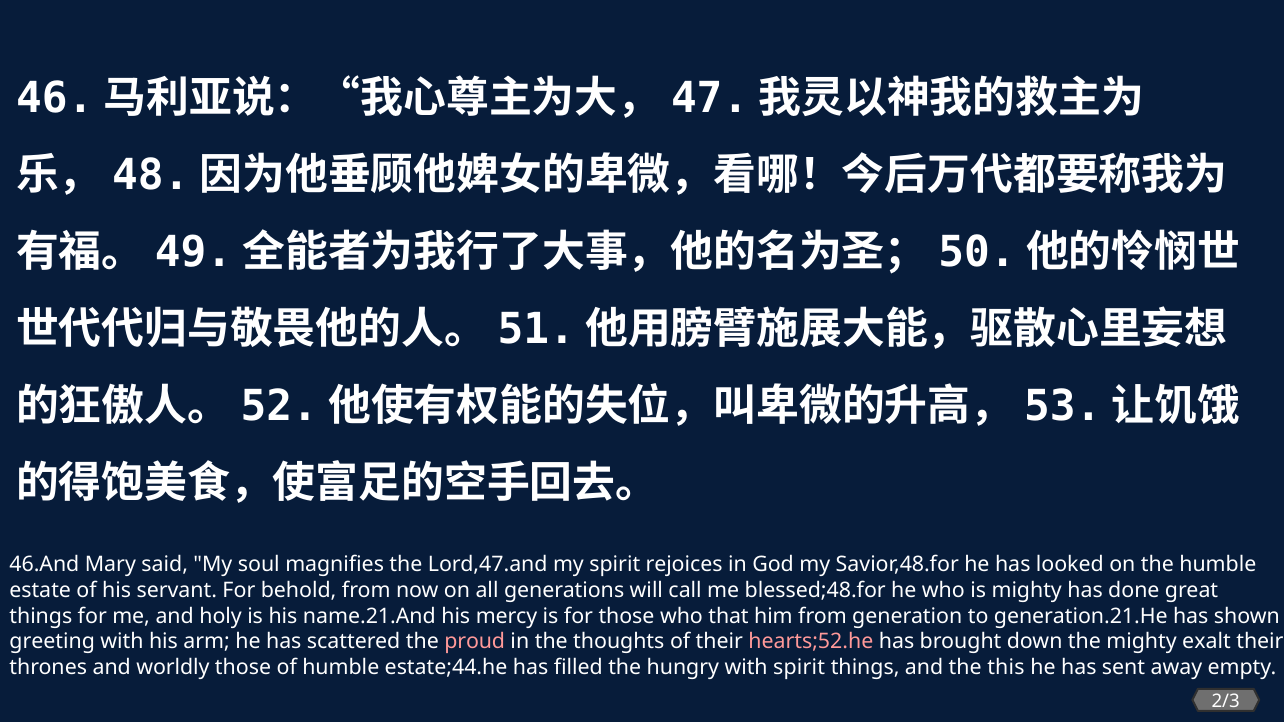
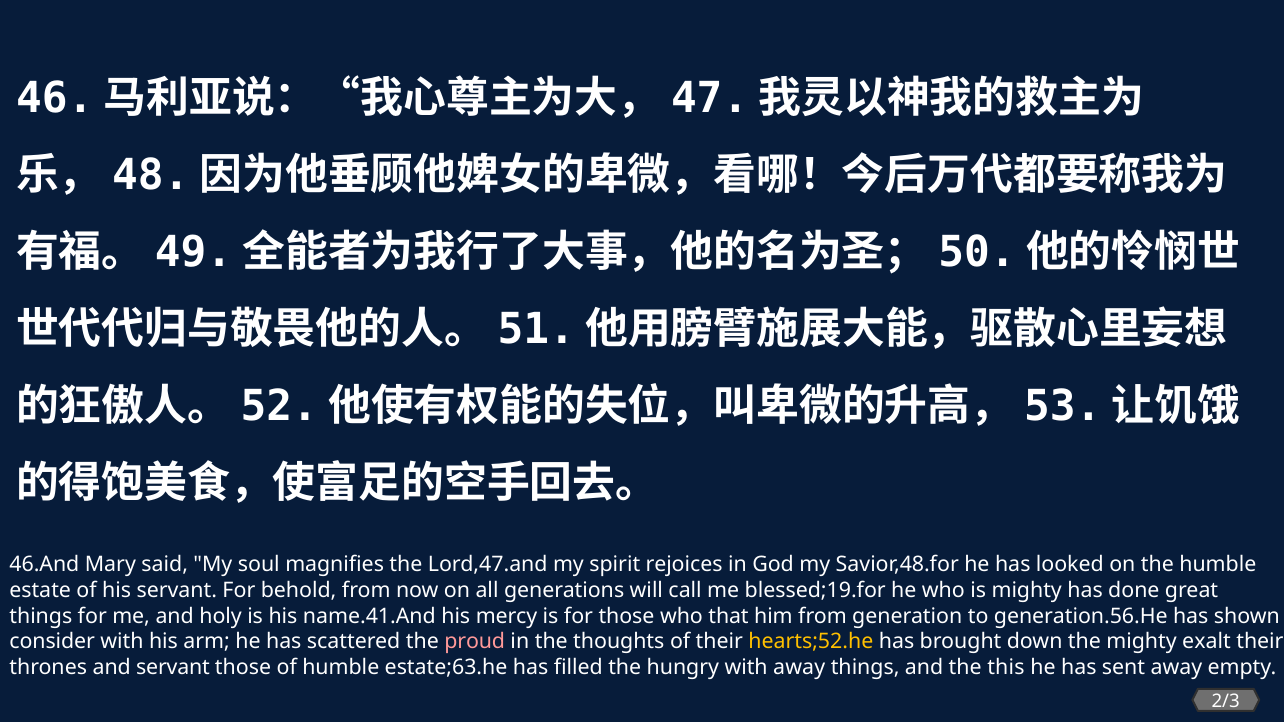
blessed;48.for: blessed;48.for -> blessed;19.for
name.21.And: name.21.And -> name.41.And
generation.21.He: generation.21.He -> generation.56.He
greeting: greeting -> consider
hearts;52.he colour: pink -> yellow
and worldly: worldly -> servant
estate;44.he: estate;44.he -> estate;63.he
with spirit: spirit -> away
